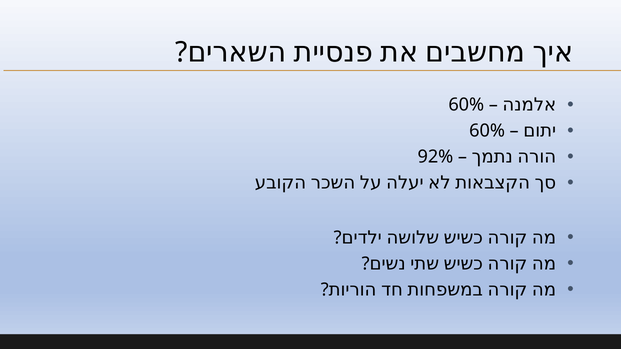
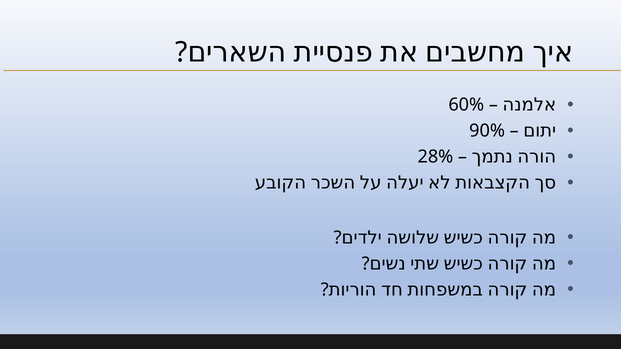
60% at (487, 131): 60% -> 90%
92%: 92% -> 28%
